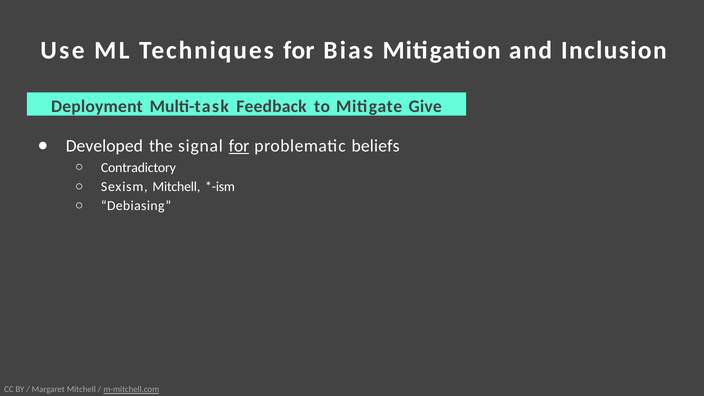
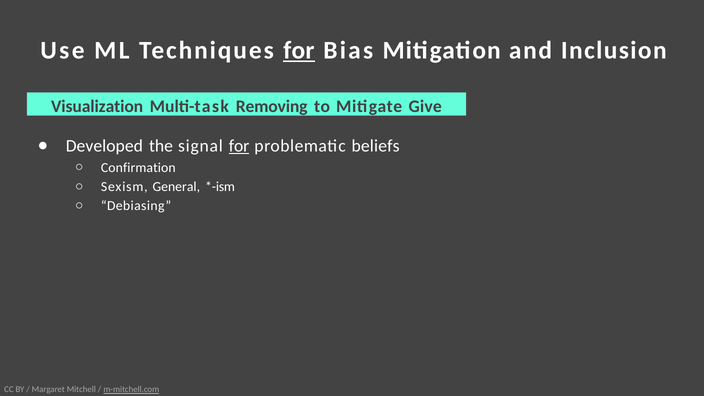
for at (299, 50) underline: none -> present
Deployment: Deployment -> Visualization
Feedback: Feedback -> Removing
Contradictory: Contradictory -> Confirmation
Sexism Mitchell: Mitchell -> General
